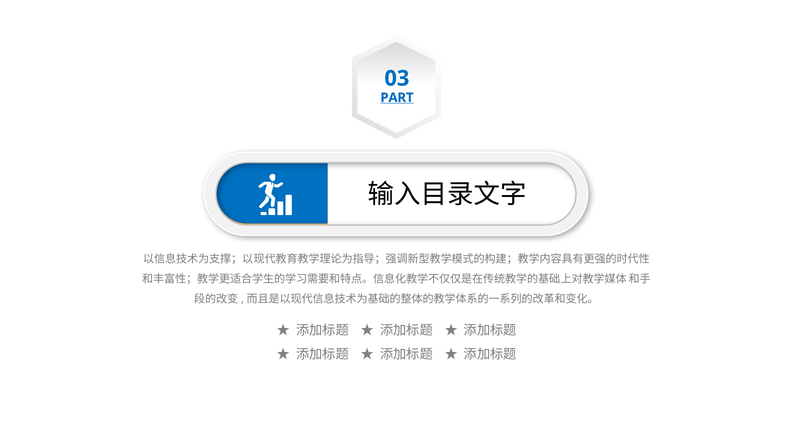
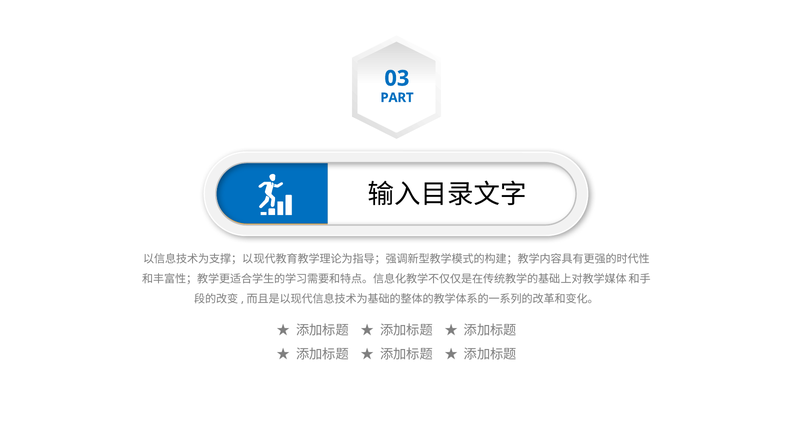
PART underline: present -> none
